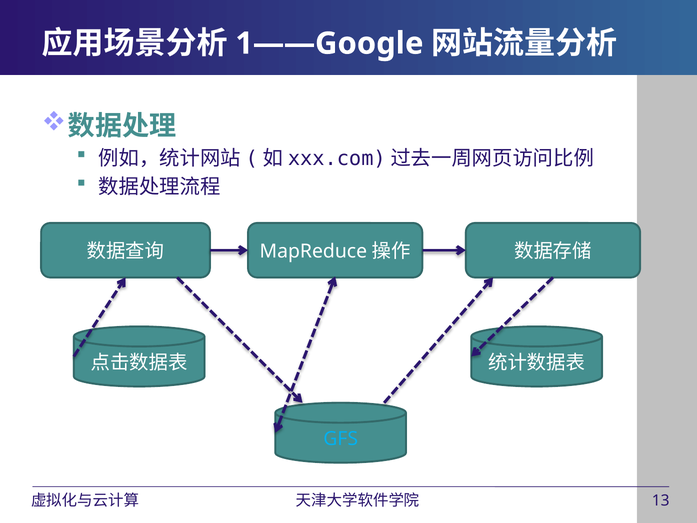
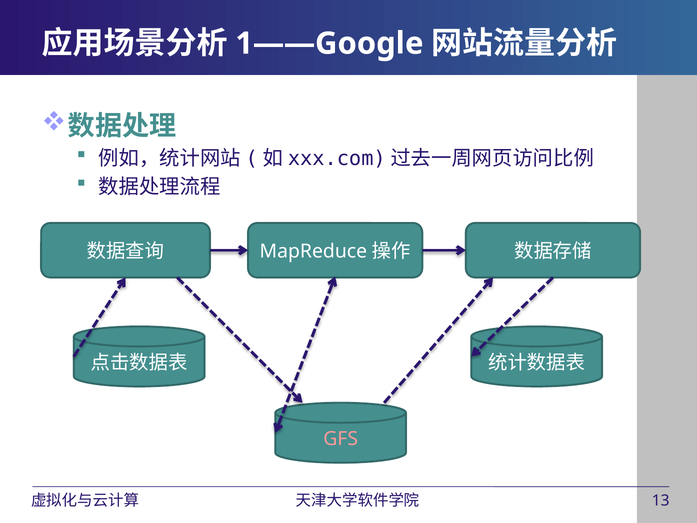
GFS colour: light blue -> pink
